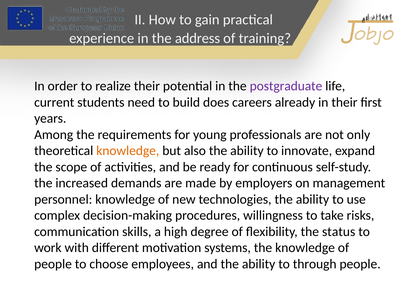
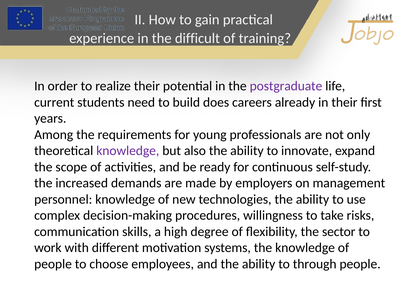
address: address -> difficult
knowledge at (128, 151) colour: orange -> purple
status: status -> sector
